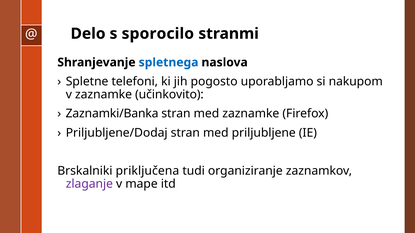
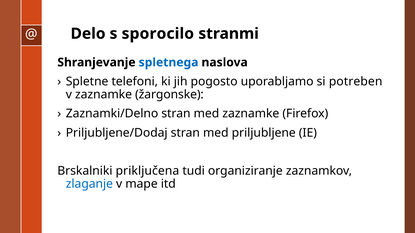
nakupom: nakupom -> potreben
učinkovito: učinkovito -> žargonske
Zaznamki/Banka: Zaznamki/Banka -> Zaznamki/Delno
zlaganje colour: purple -> blue
